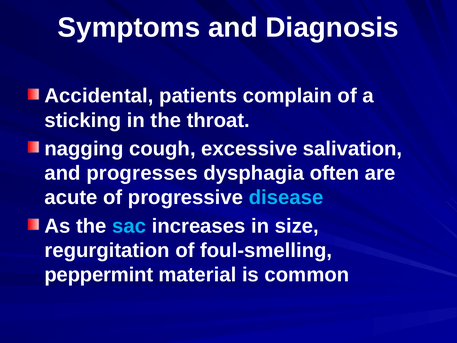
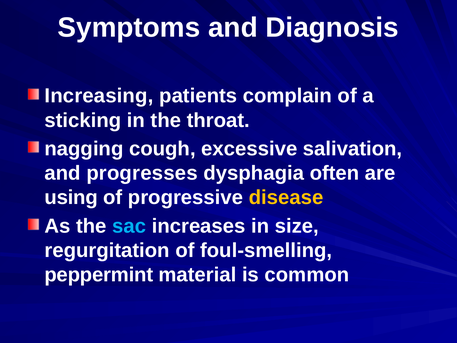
Accidental: Accidental -> Increasing
acute: acute -> using
disease colour: light blue -> yellow
